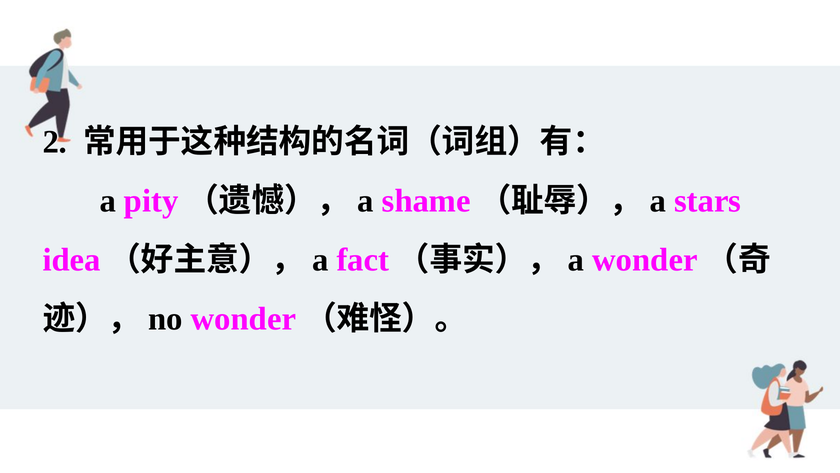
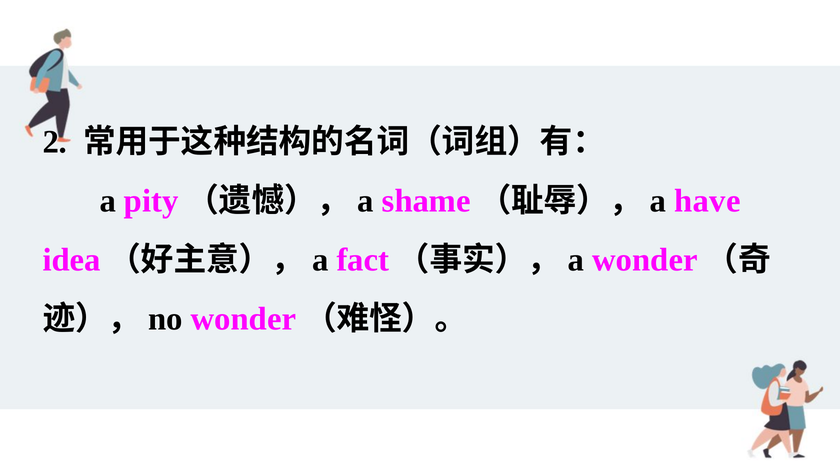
stars: stars -> have
